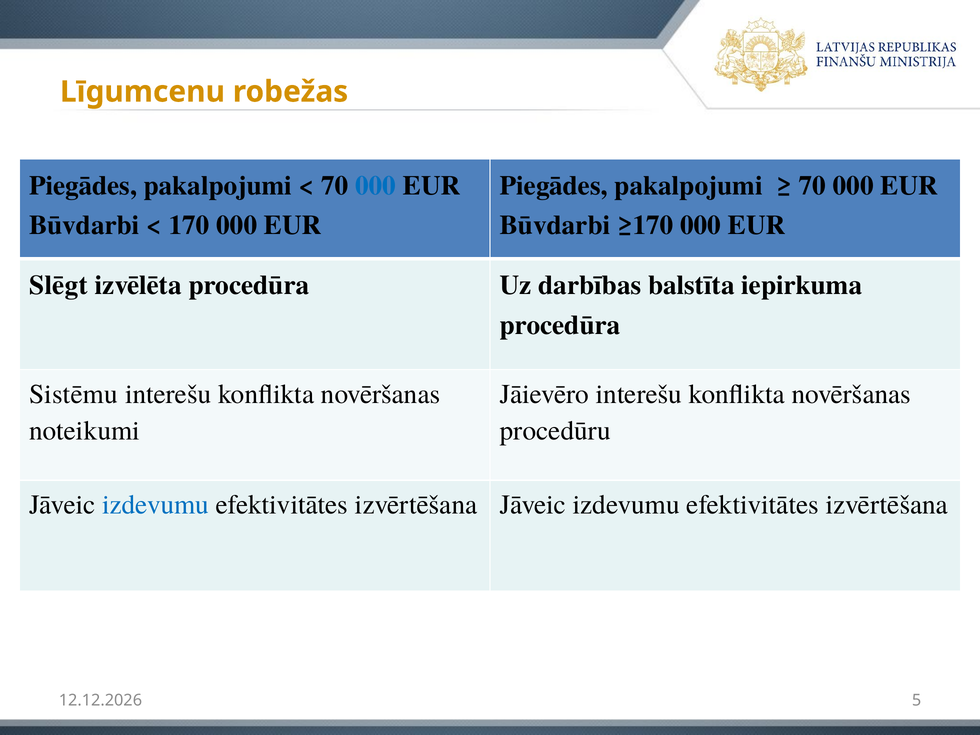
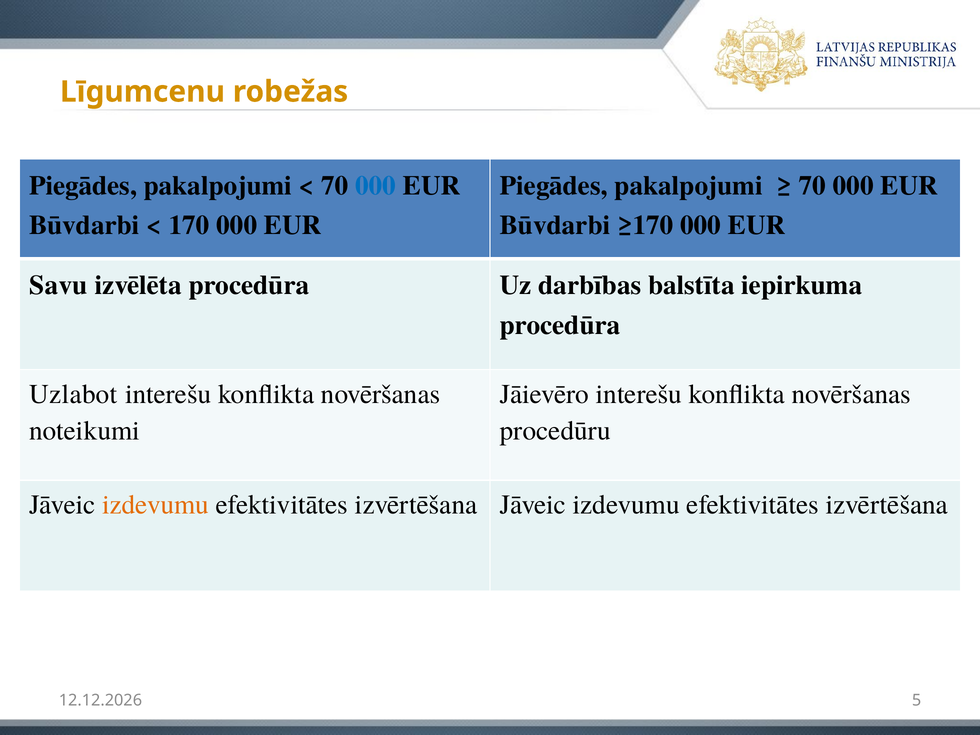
Slēgt: Slēgt -> Savu
Sistēmu: Sistēmu -> Uzlabot
izdevumu at (156, 505) colour: blue -> orange
